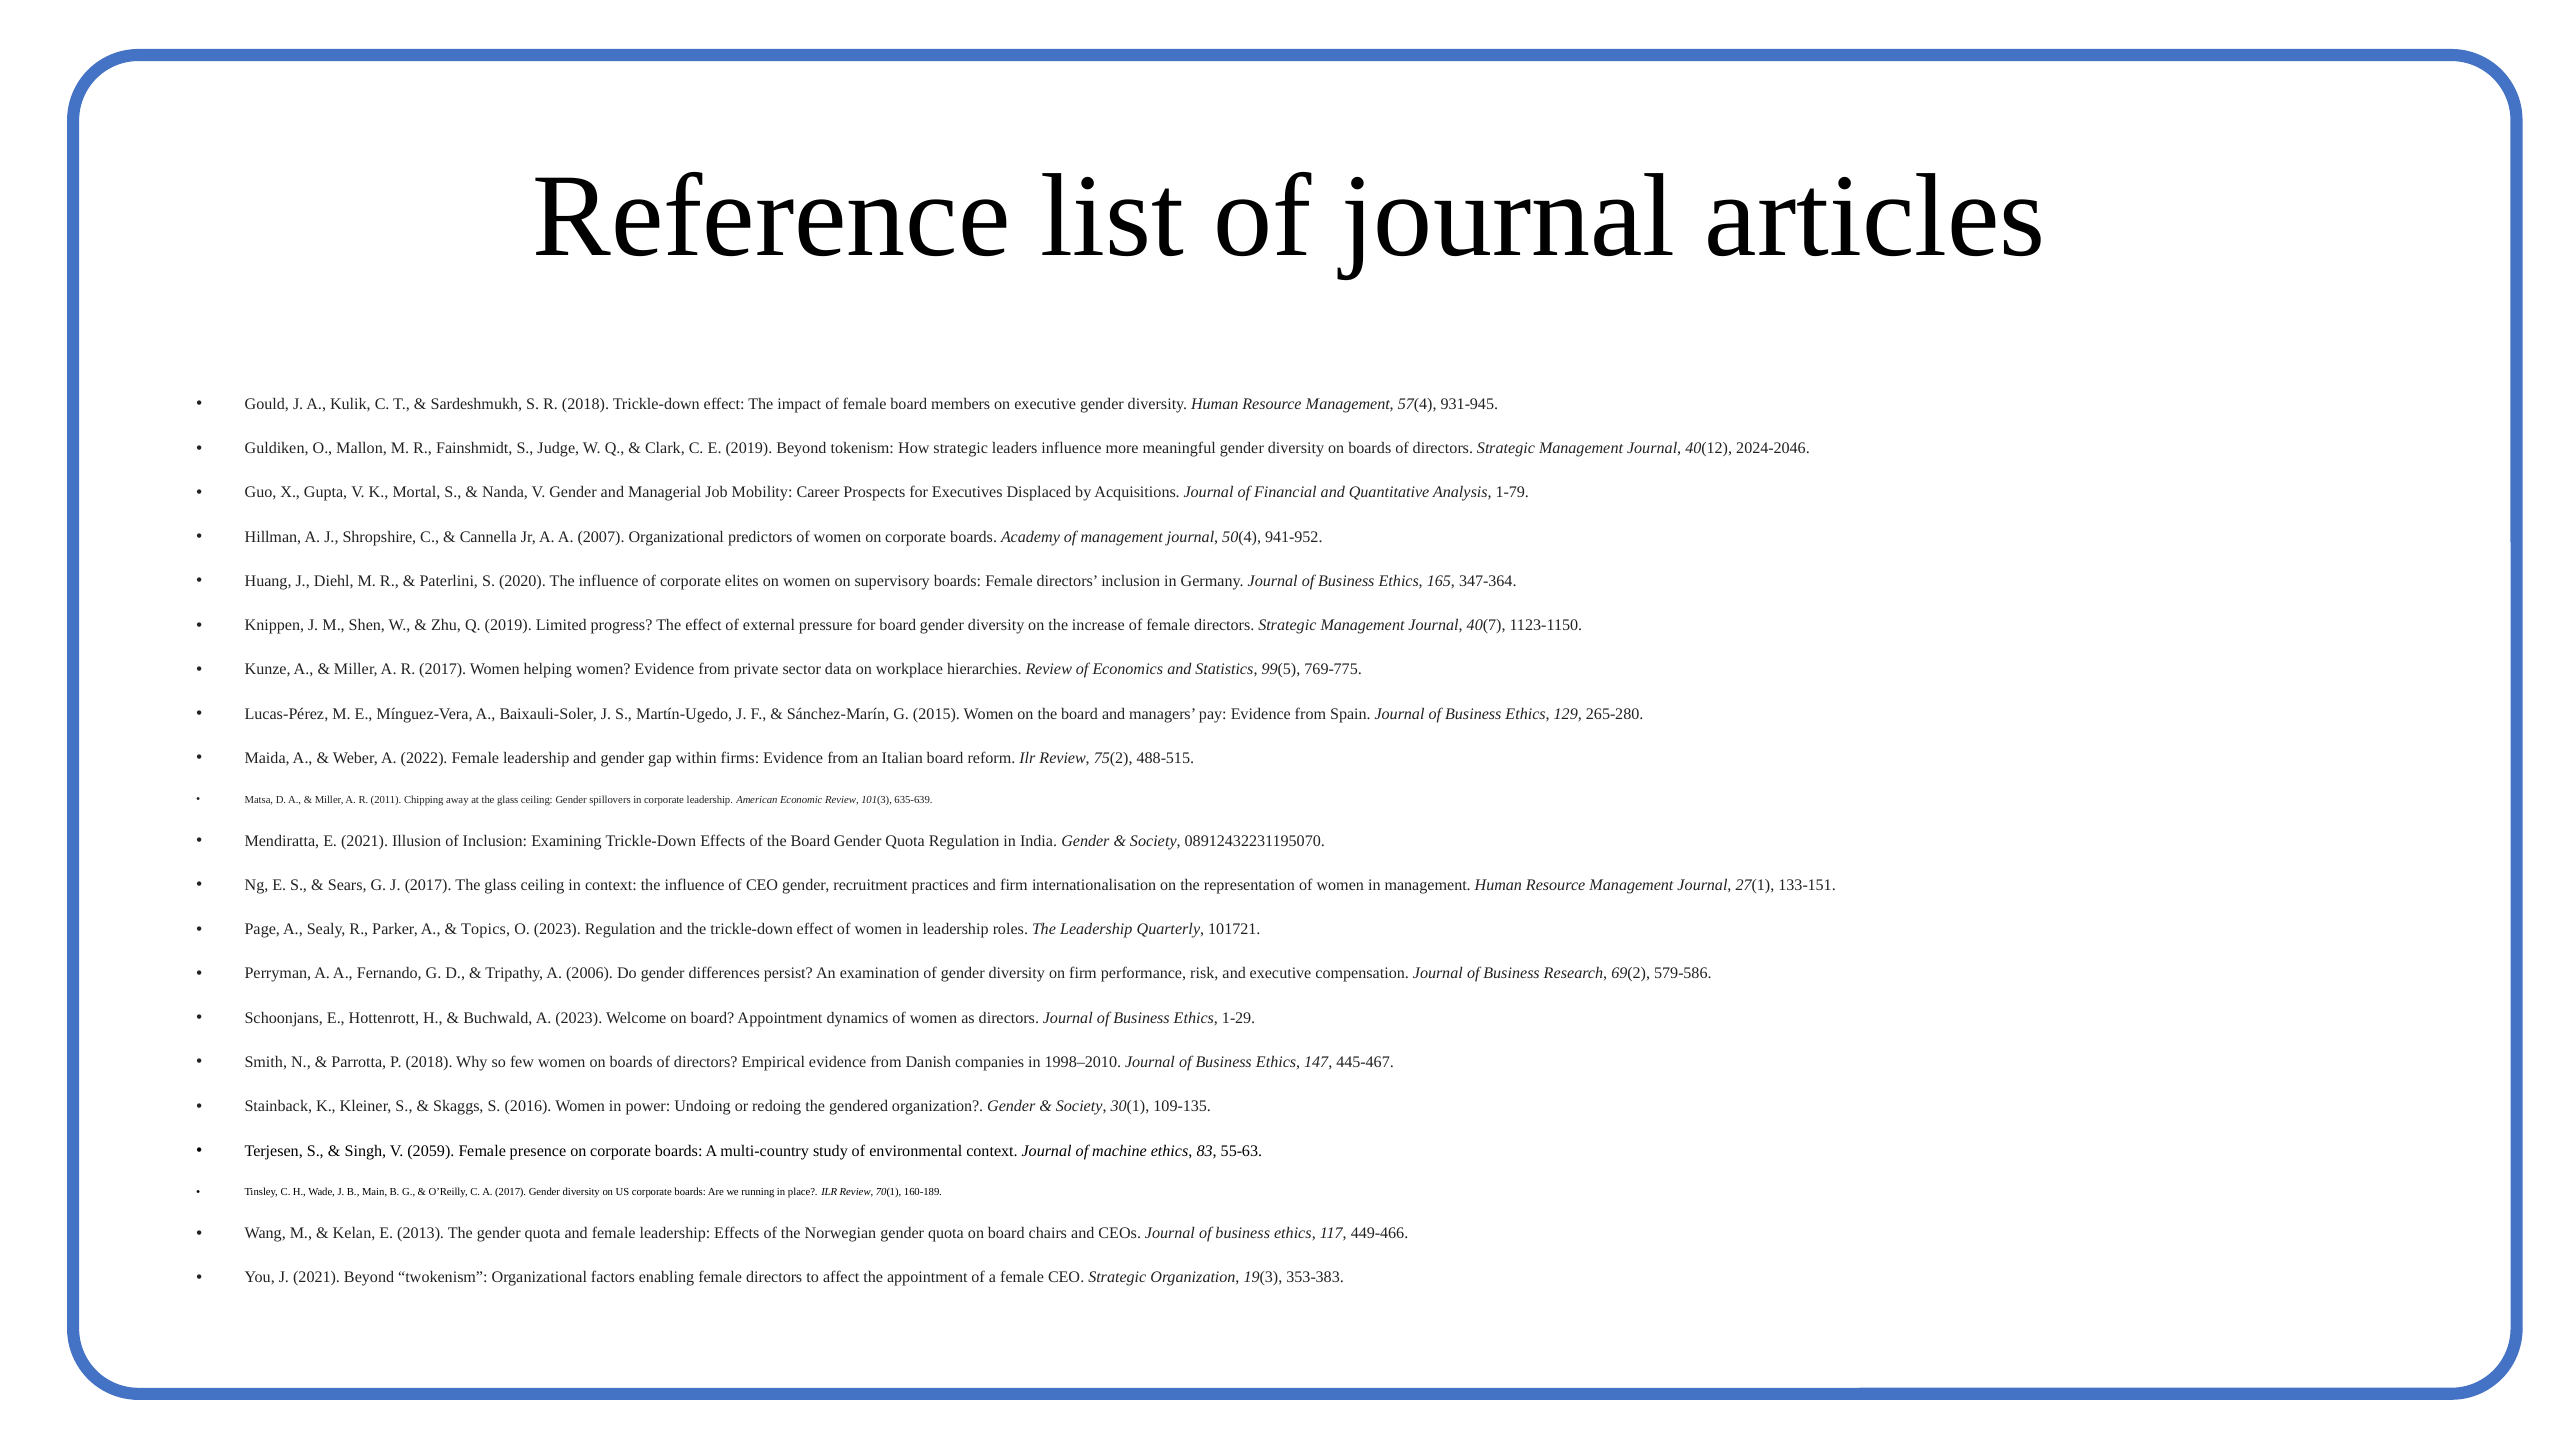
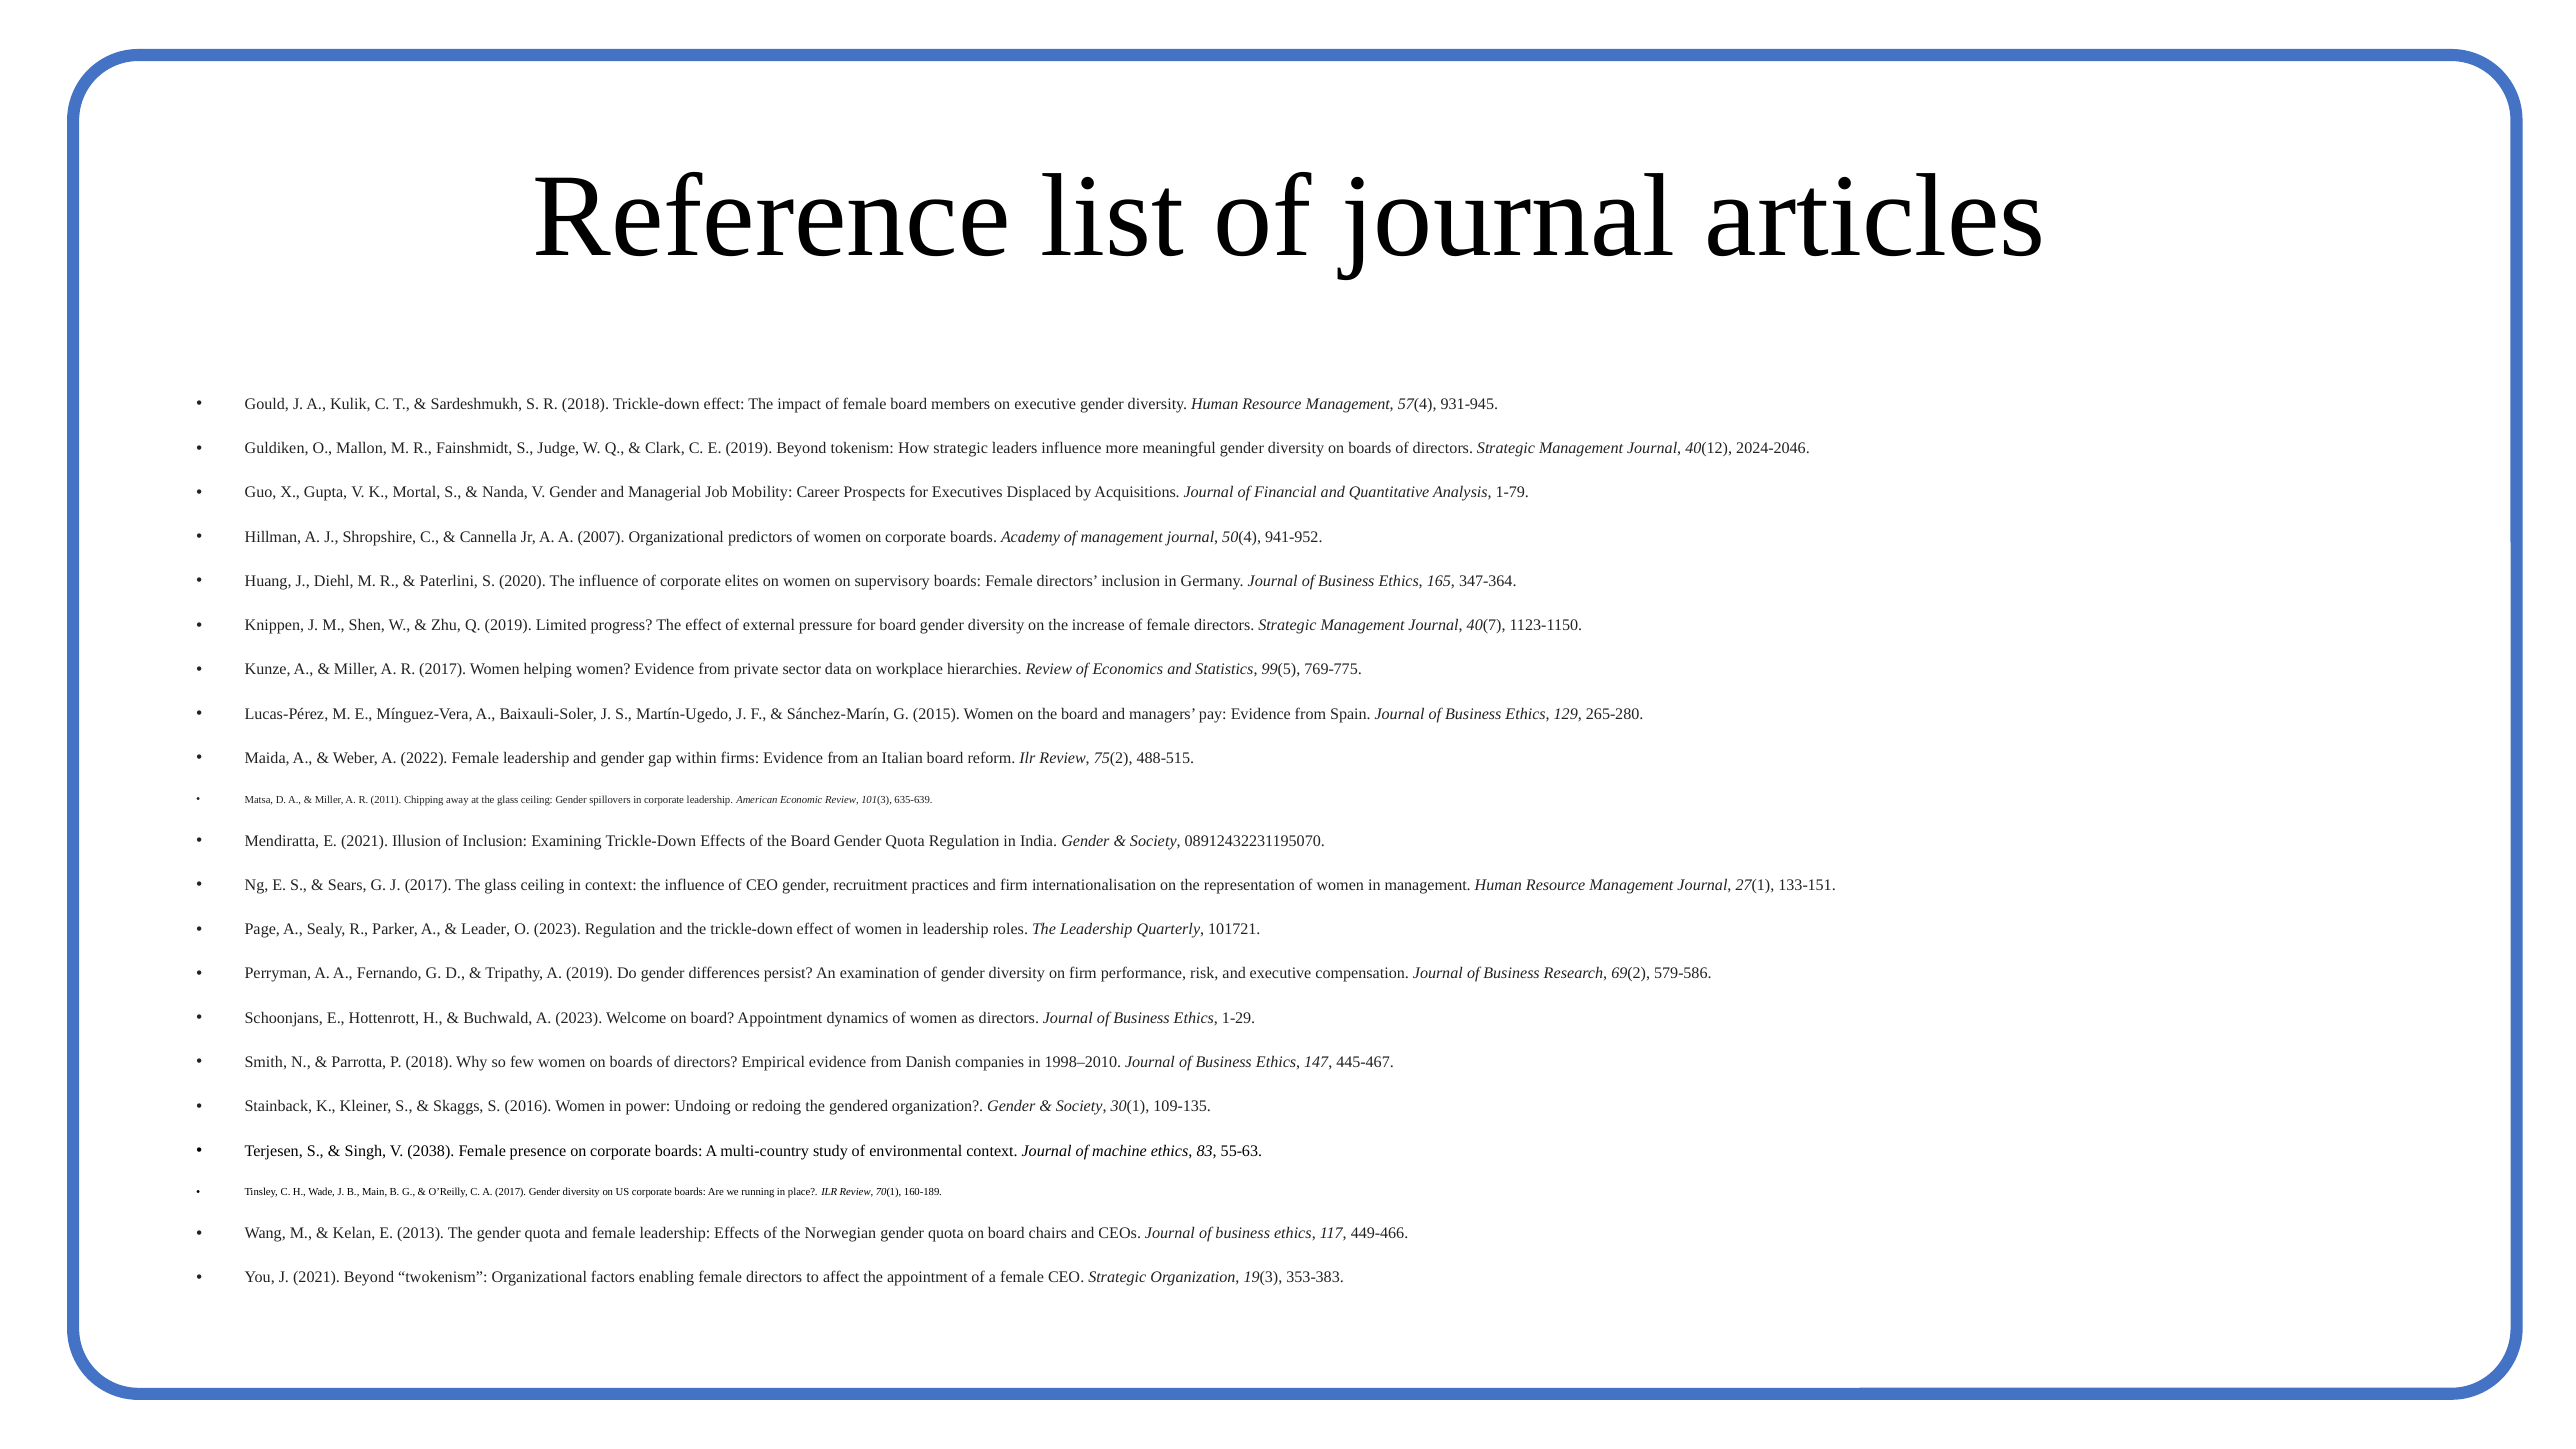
Topics: Topics -> Leader
A 2006: 2006 -> 2019
2059: 2059 -> 2038
